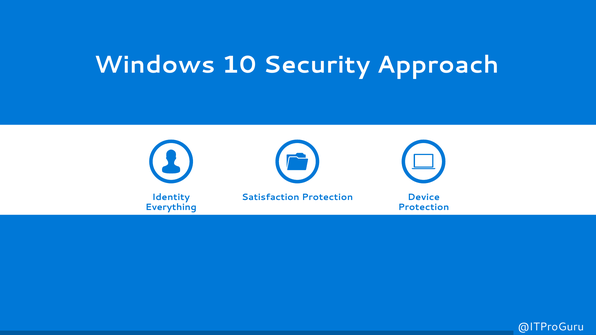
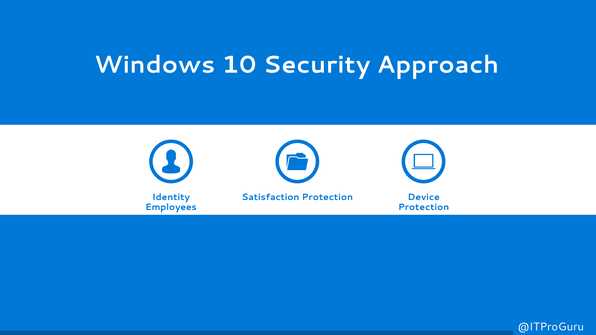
Everything: Everything -> Employees
